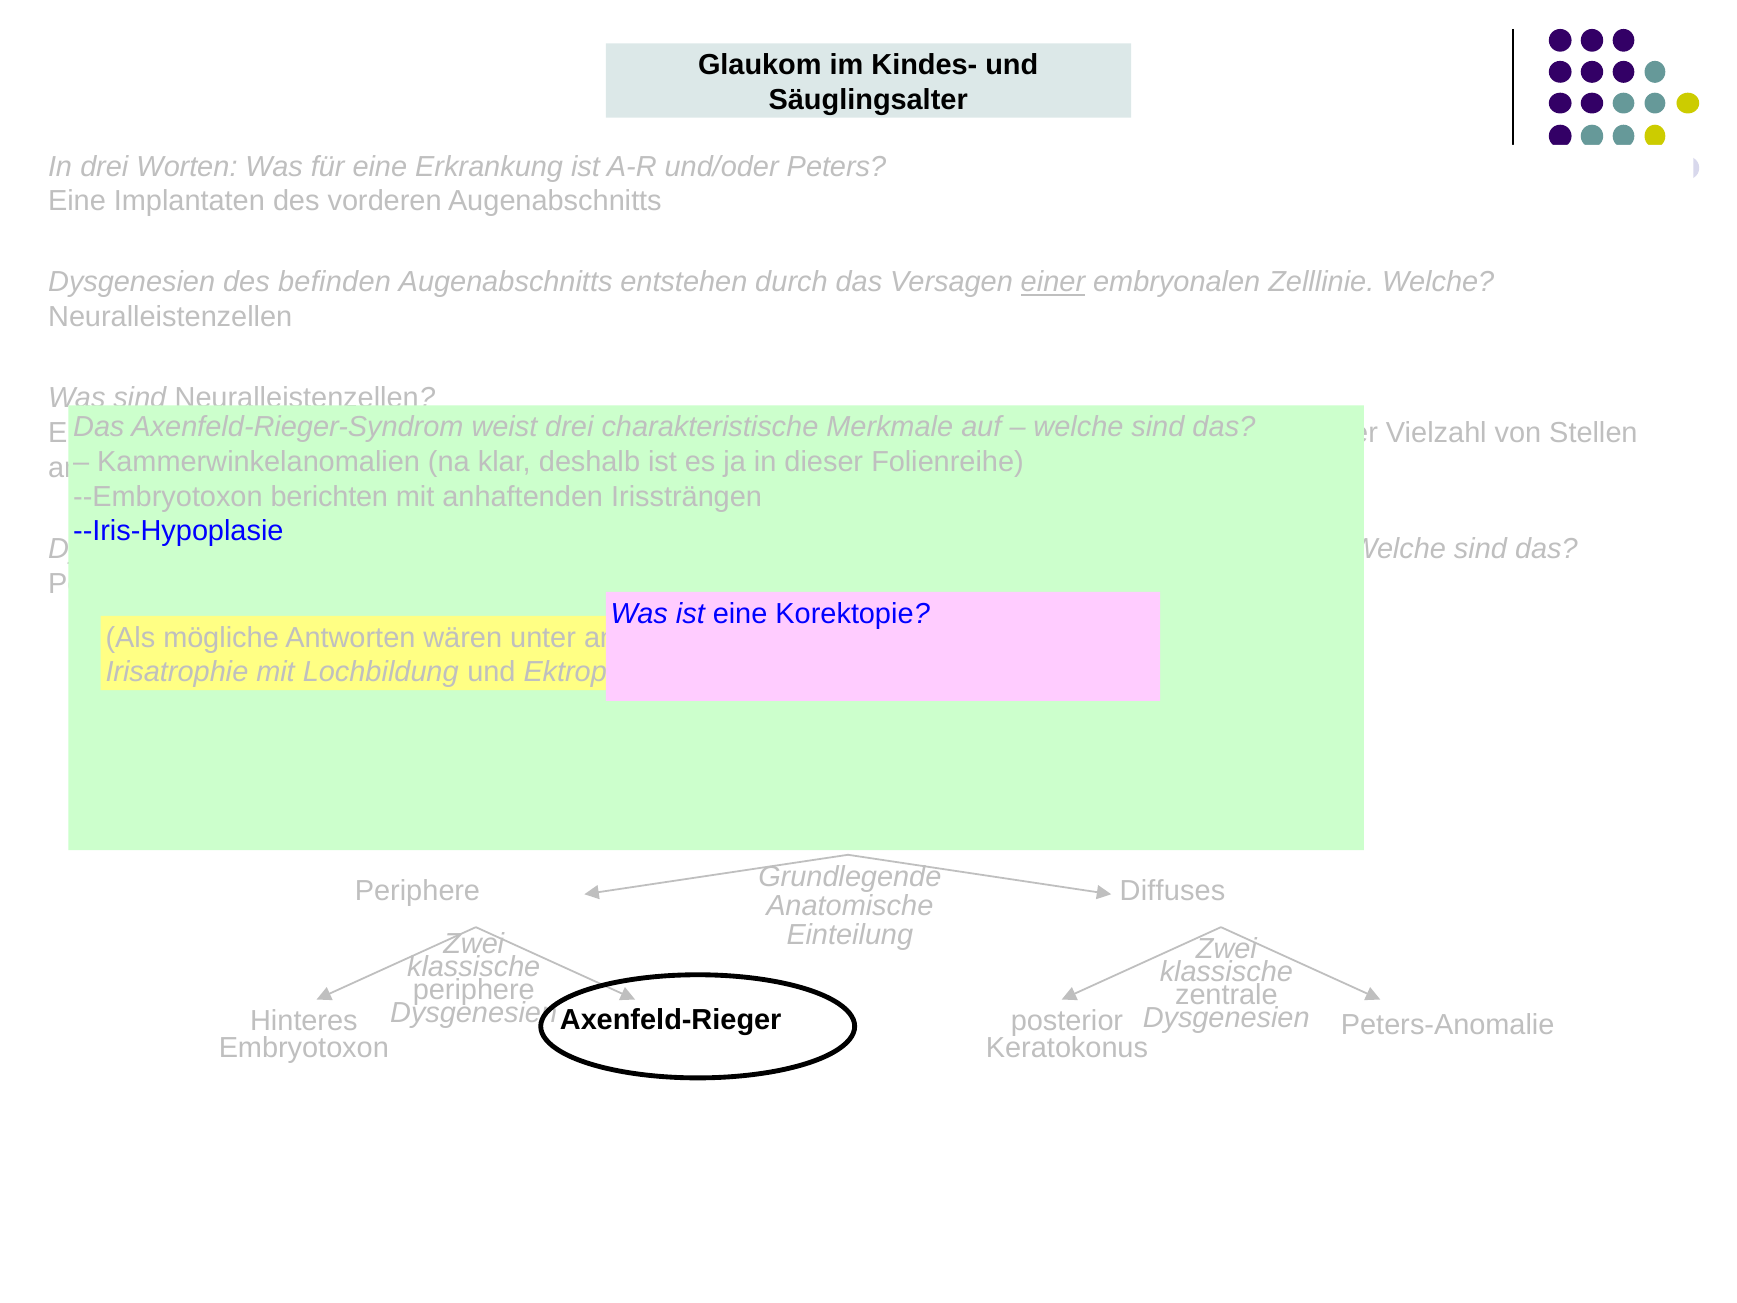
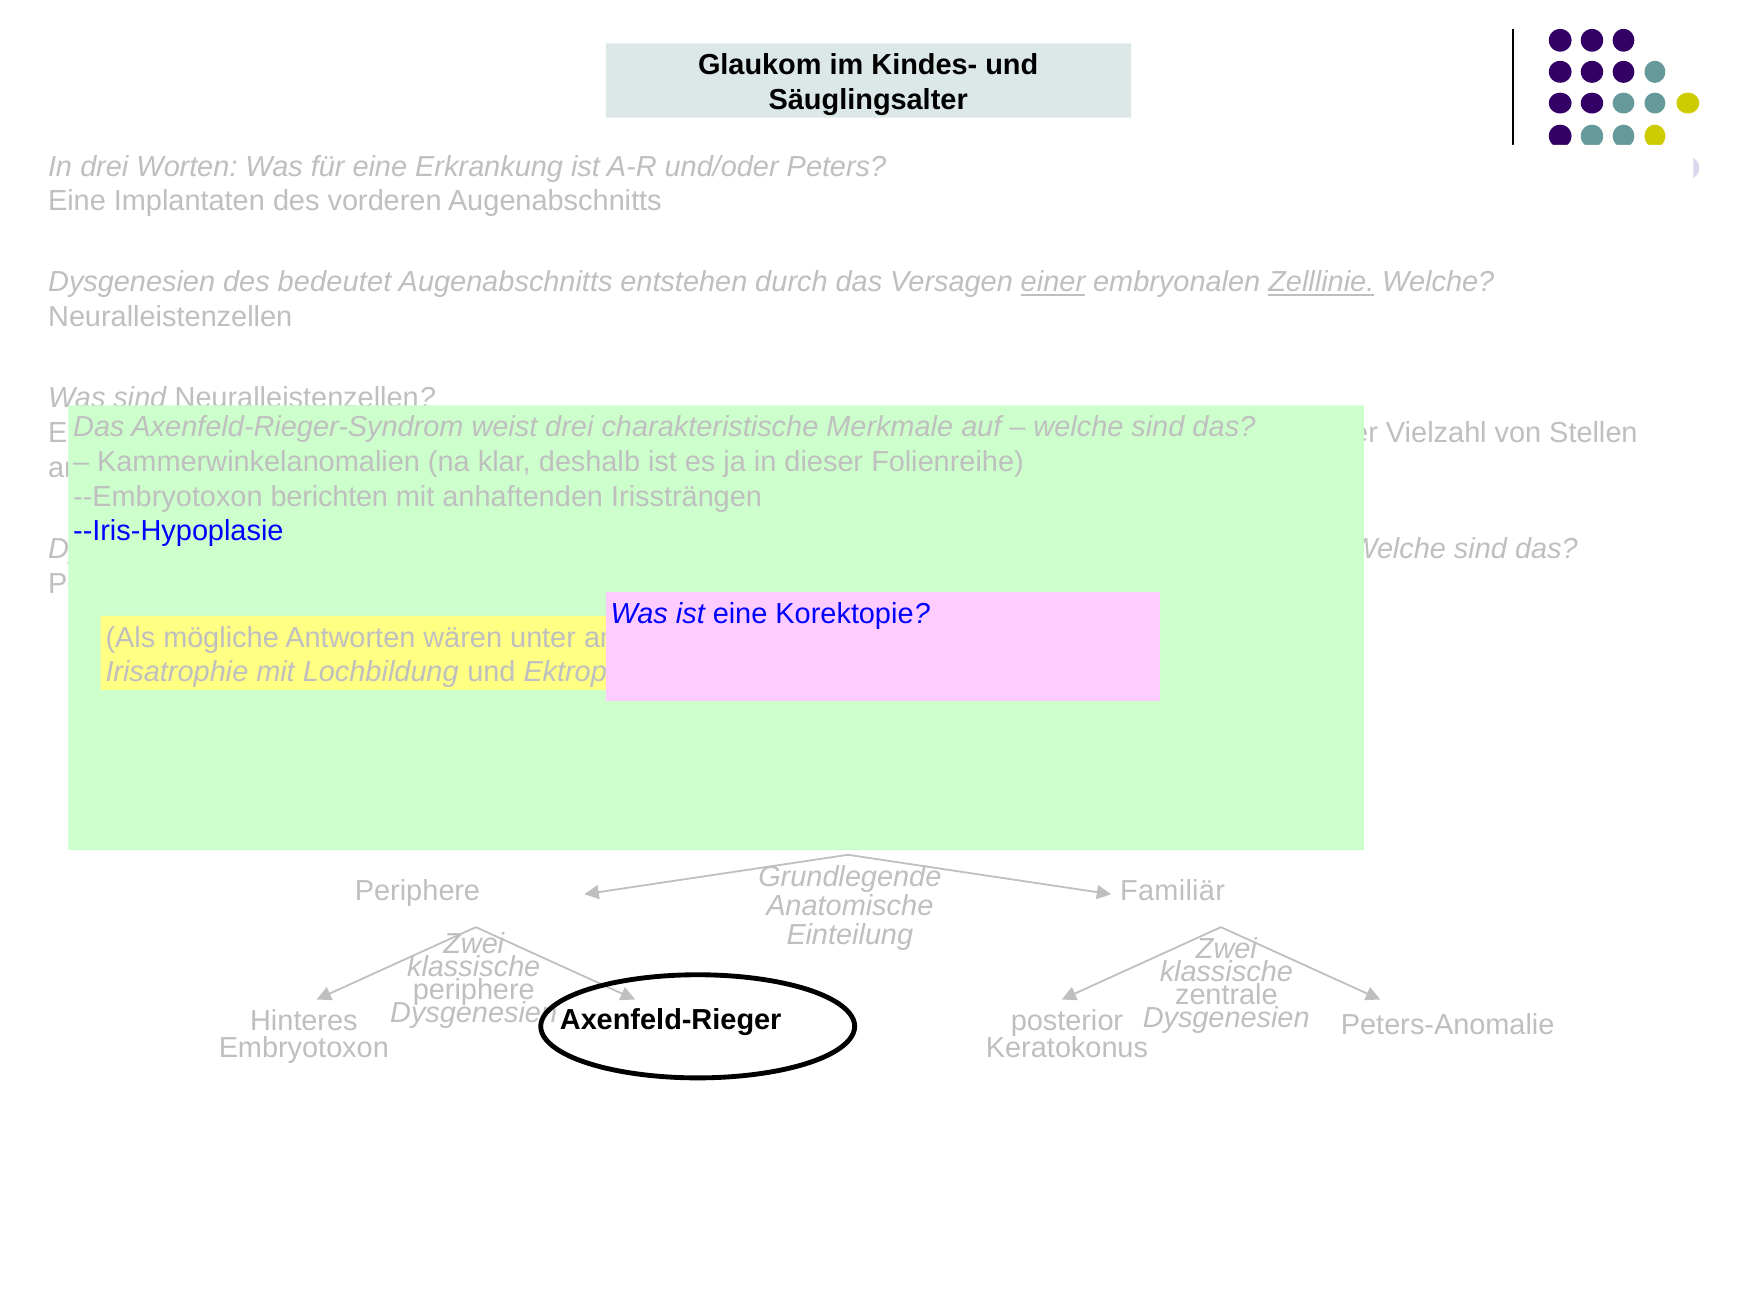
befinden: befinden -> bedeutet
Zelllinie underline: none -> present
Diffuses: Diffuses -> Familiär
